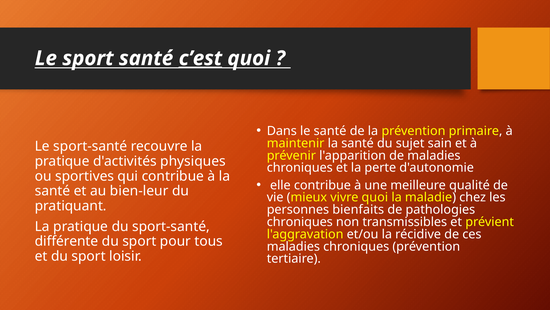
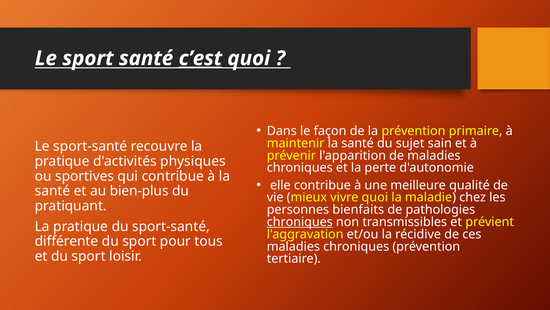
le santé: santé -> façon
bien-leur: bien-leur -> bien-plus
chroniques at (300, 222) underline: none -> present
